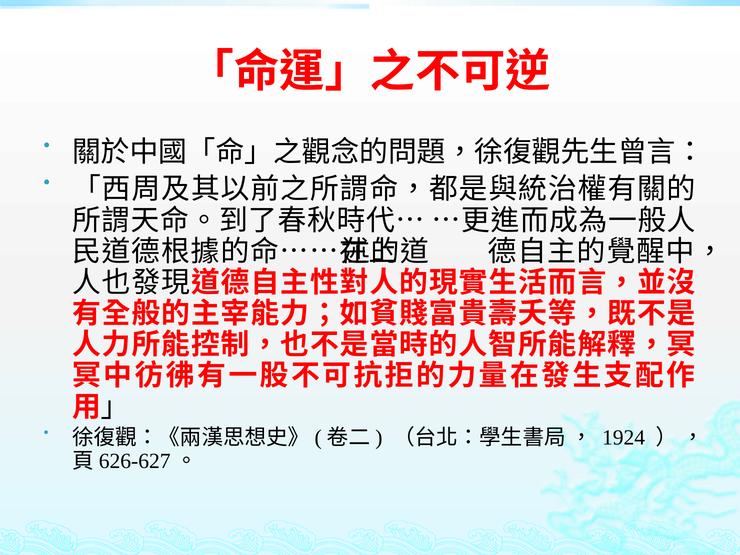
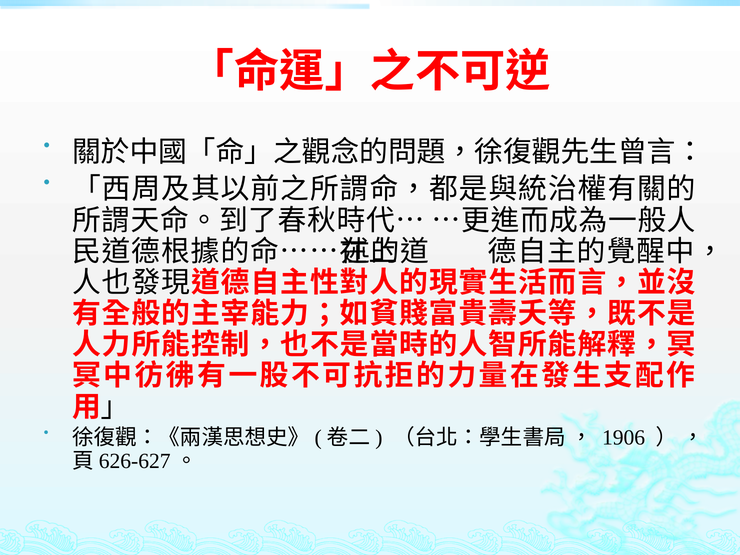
1924: 1924 -> 1906
